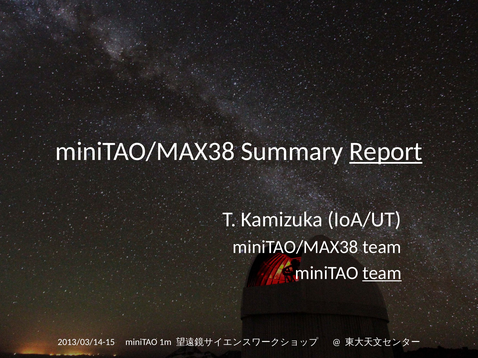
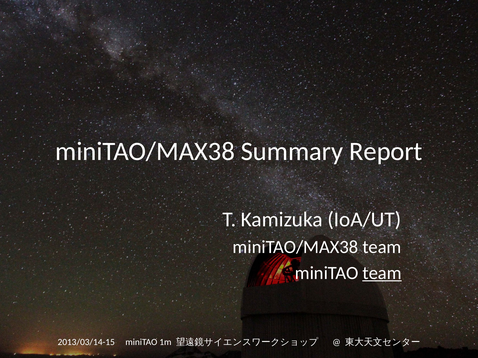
Report underline: present -> none
